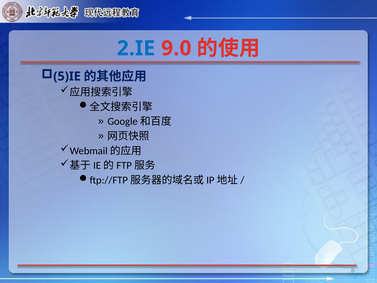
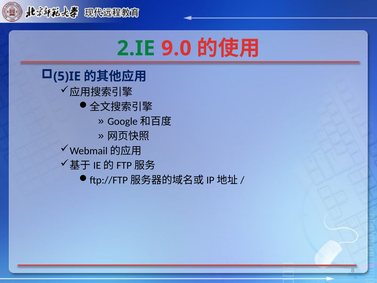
2.IE colour: blue -> green
